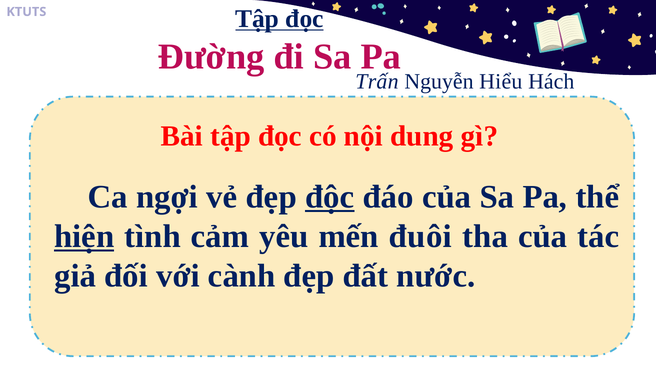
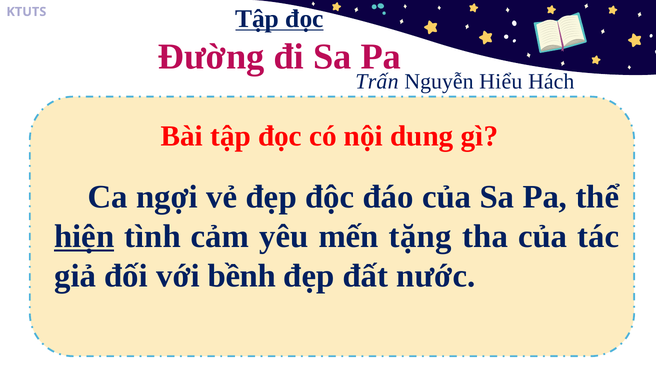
độc underline: present -> none
đuôi: đuôi -> tặng
cành: cành -> bềnh
